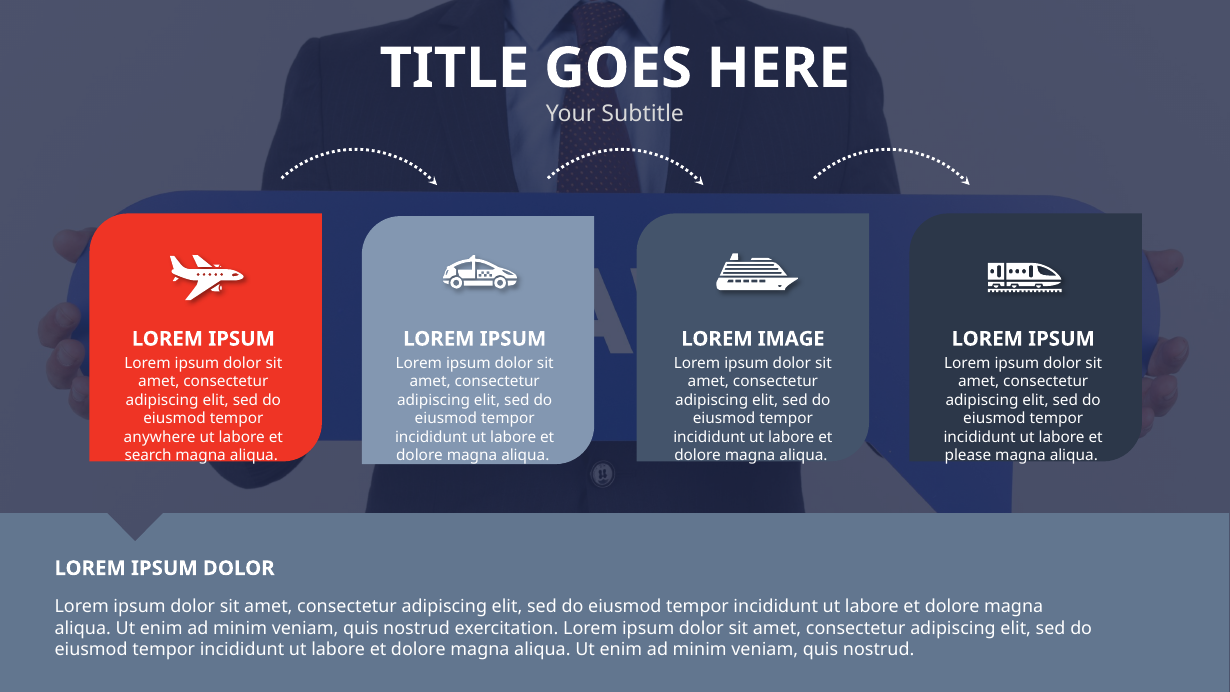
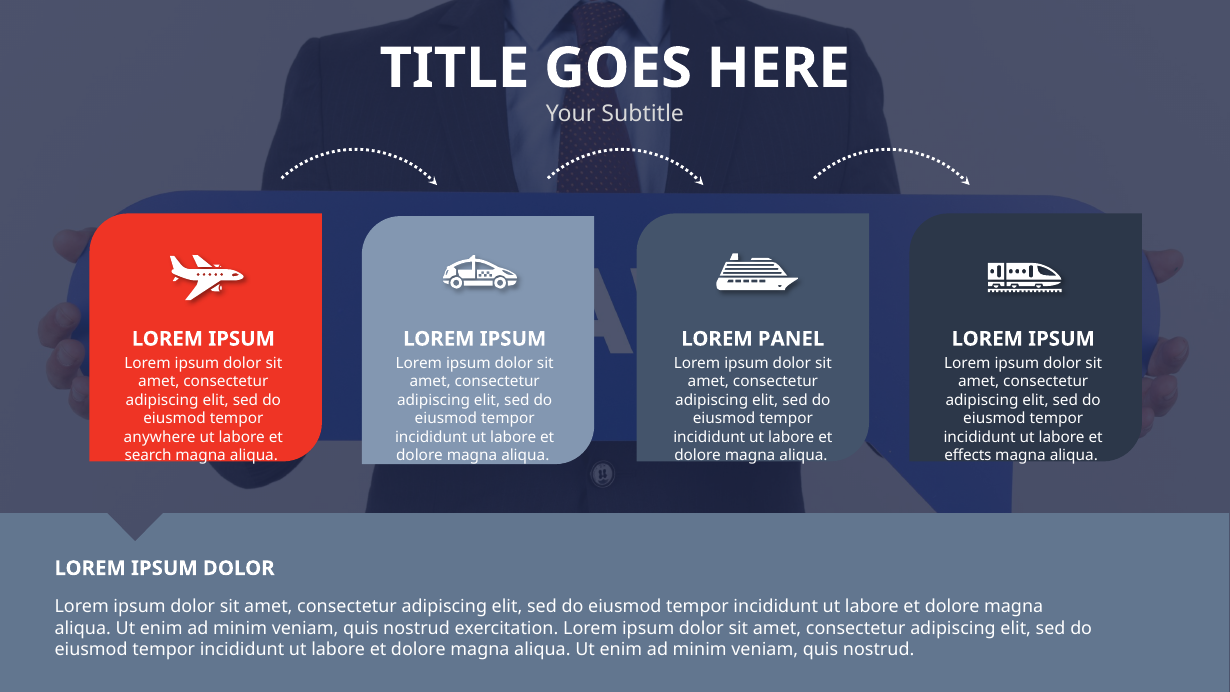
IMAGE: IMAGE -> PANEL
please: please -> effects
